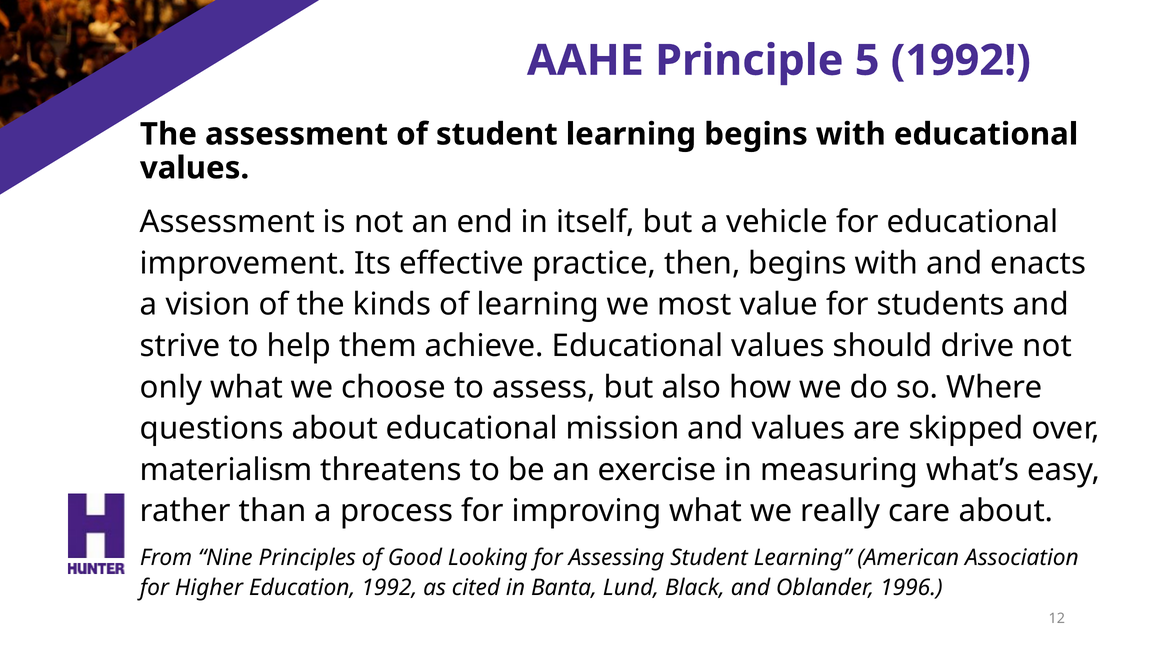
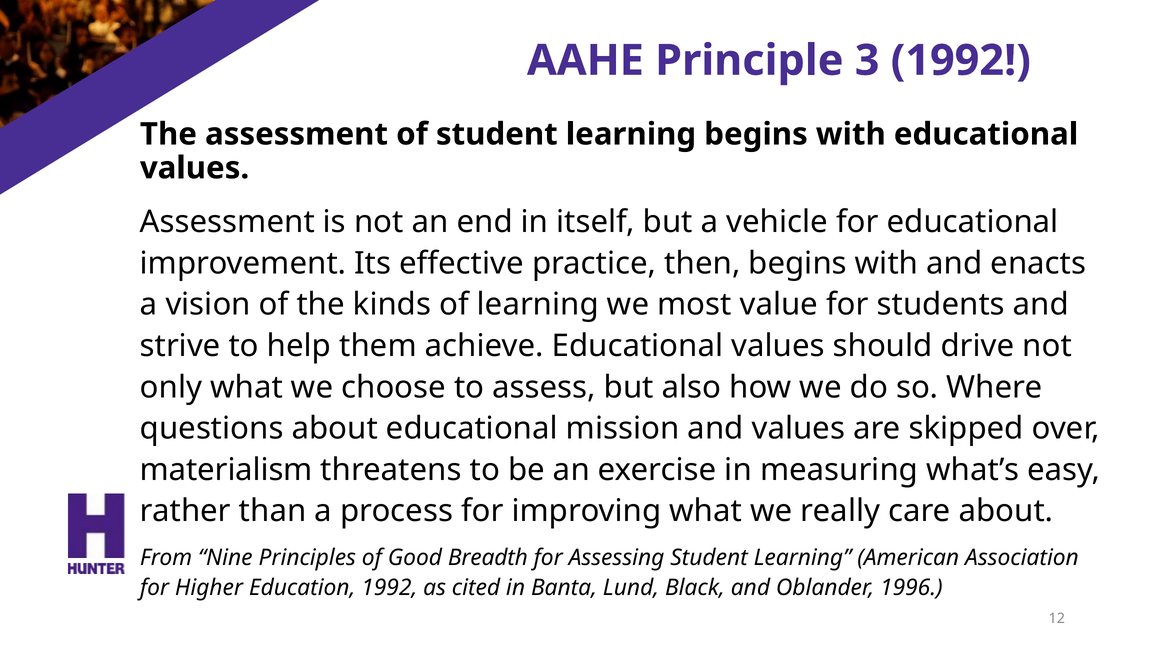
5: 5 -> 3
Looking: Looking -> Breadth
